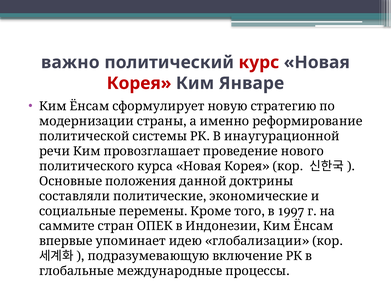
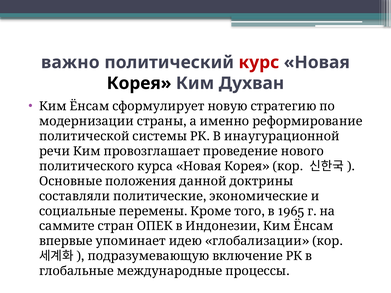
Корея colour: red -> black
Январе: Январе -> Духван
1997: 1997 -> 1965
